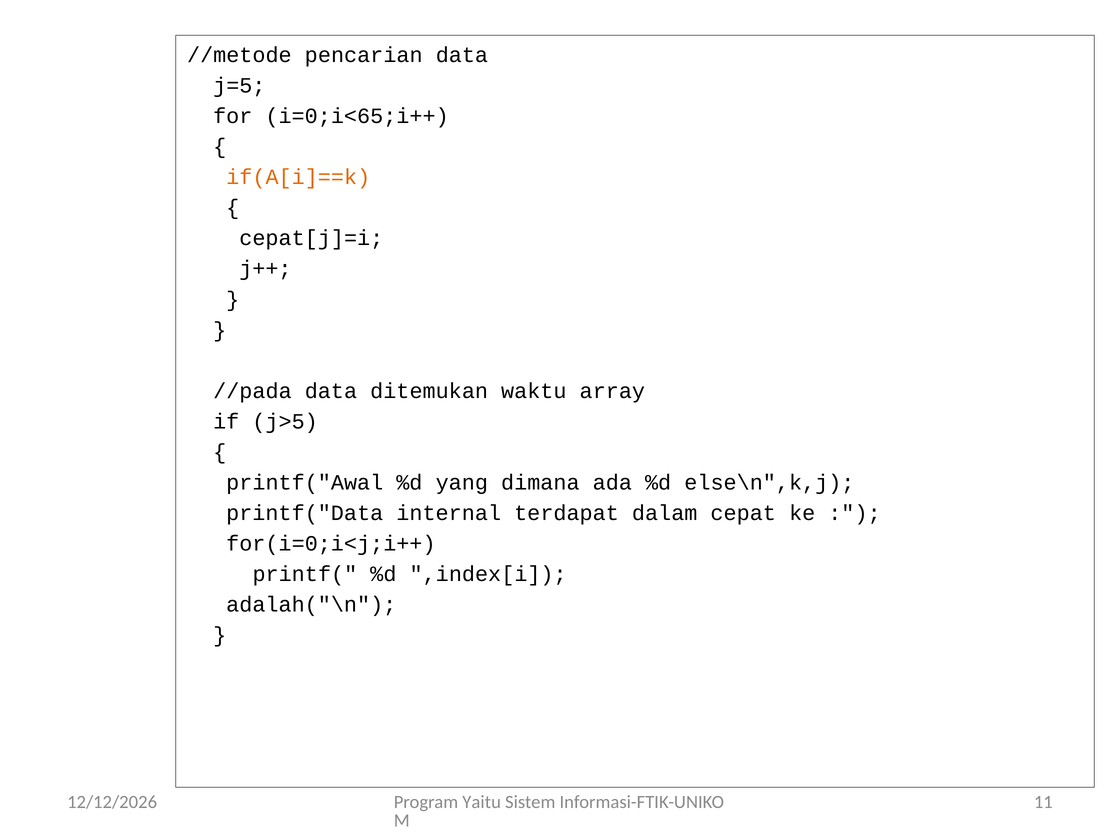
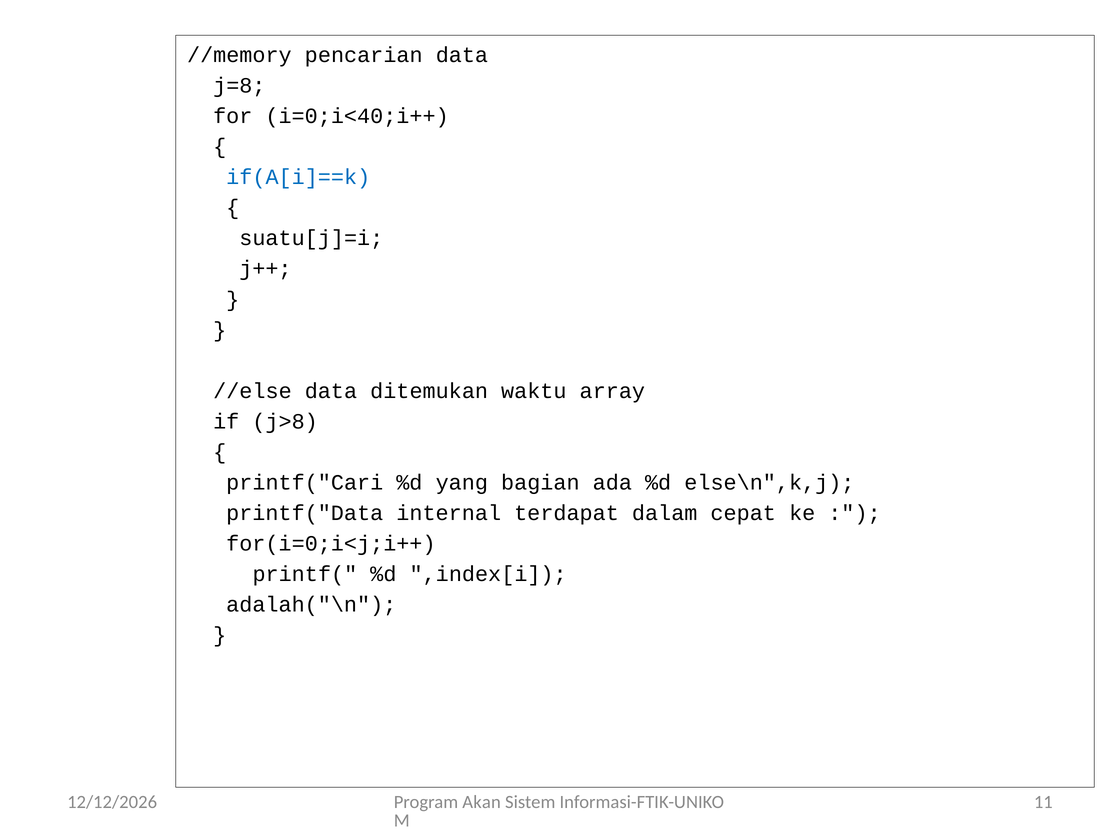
//metode: //metode -> //memory
j=5: j=5 -> j=8
i=0;i<65;i++: i=0;i<65;i++ -> i=0;i<40;i++
if(A[i]==k colour: orange -> blue
cepat[j]=i: cepat[j]=i -> suatu[j]=i
//pada: //pada -> //else
j>5: j>5 -> j>8
printf("Awal: printf("Awal -> printf("Cari
dimana: dimana -> bagian
Yaitu: Yaitu -> Akan
